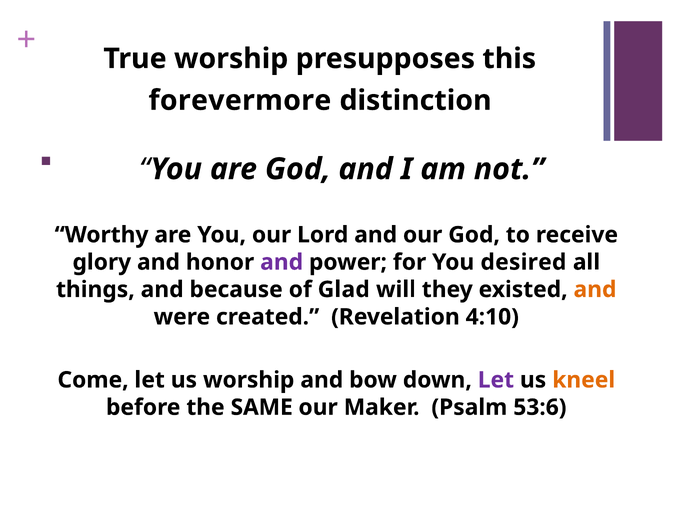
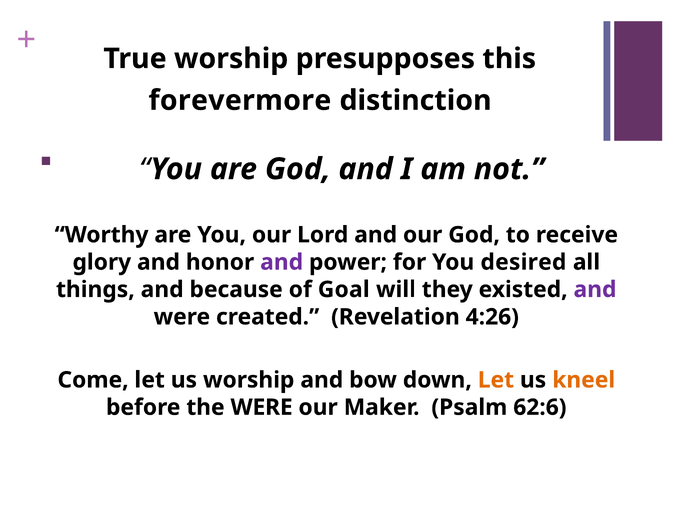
Glad: Glad -> Goal
and at (595, 290) colour: orange -> purple
4:10: 4:10 -> 4:26
Let at (496, 380) colour: purple -> orange
the SAME: SAME -> WERE
53:6: 53:6 -> 62:6
